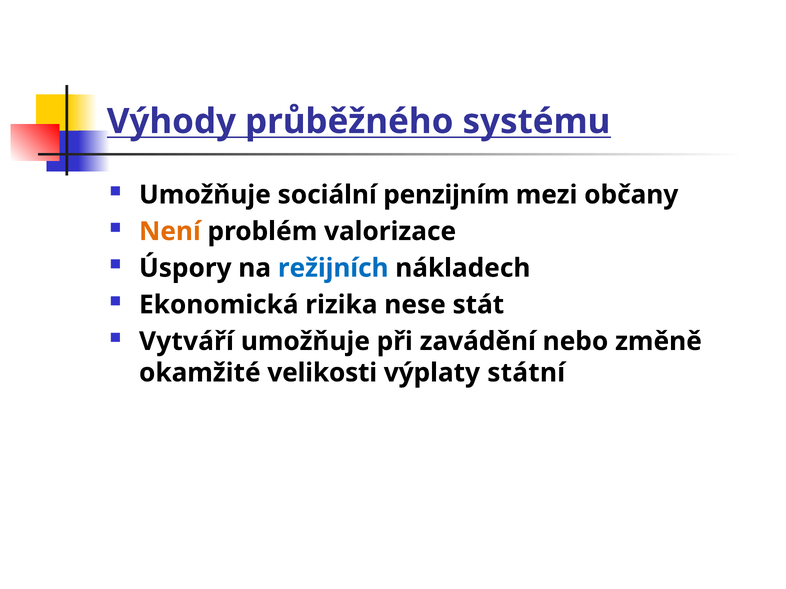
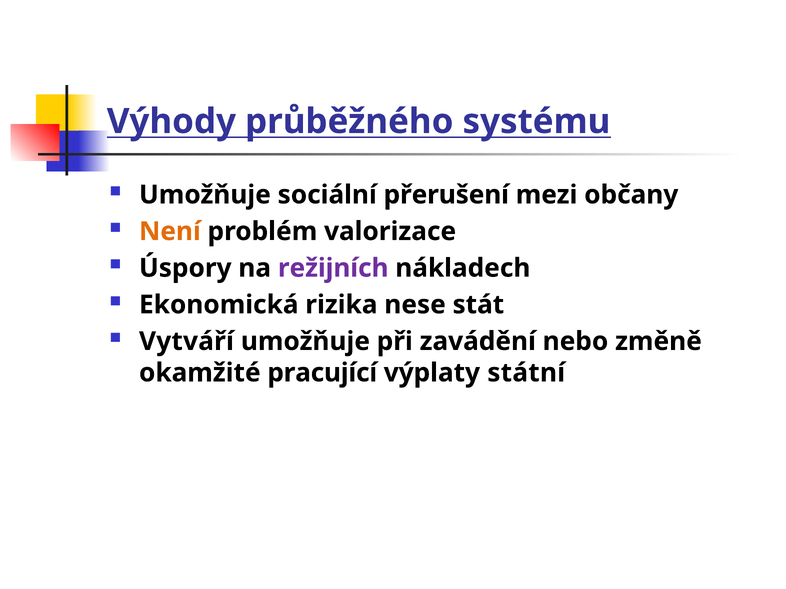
penzijním: penzijním -> přerušení
režijních colour: blue -> purple
velikosti: velikosti -> pracující
